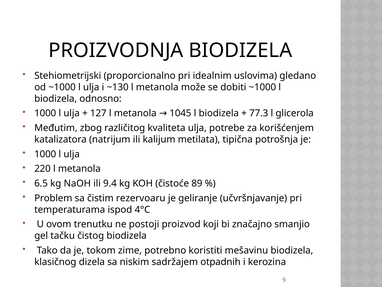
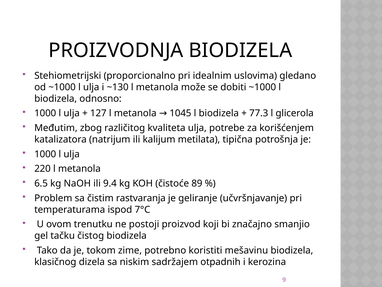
rezervoaru: rezervoaru -> rastvaranja
4°C: 4°C -> 7°C
